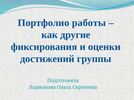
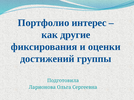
работы: работы -> интерес
